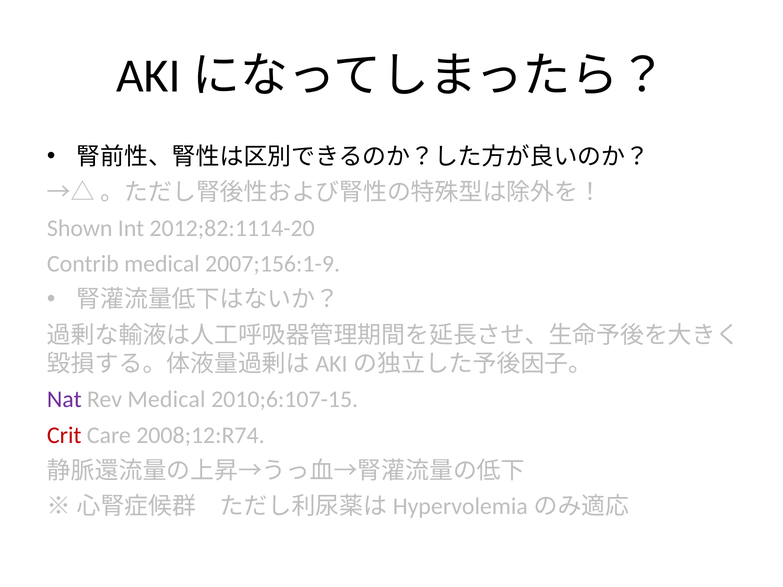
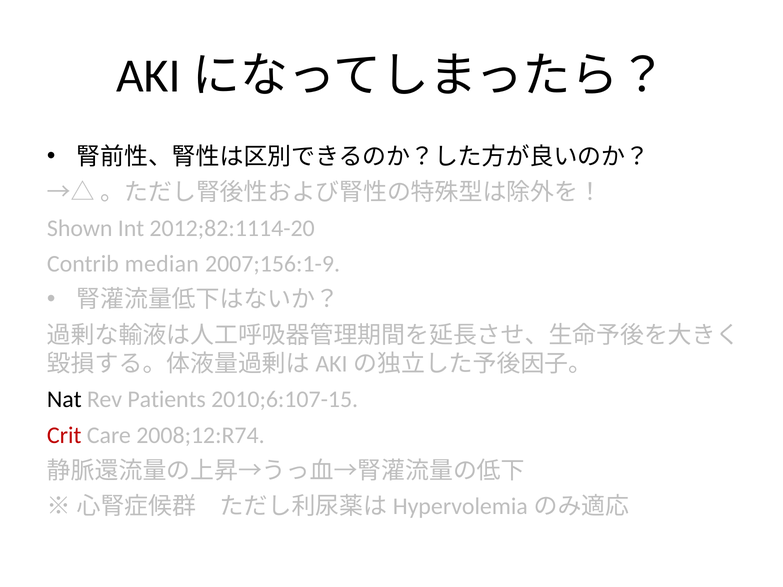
Contrib medical: medical -> median
Nat colour: purple -> black
Rev Medical: Medical -> Patients
